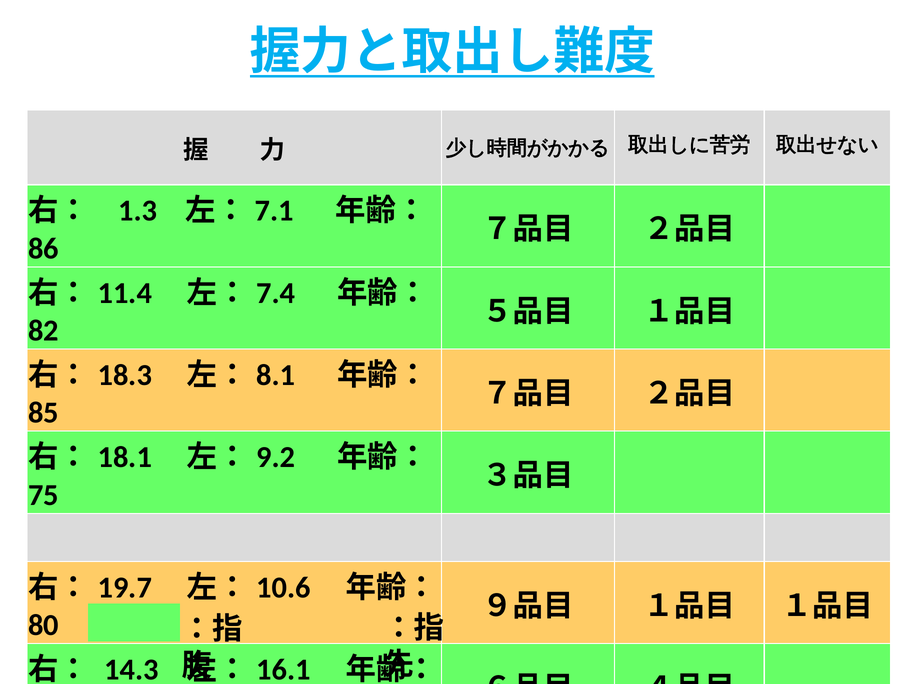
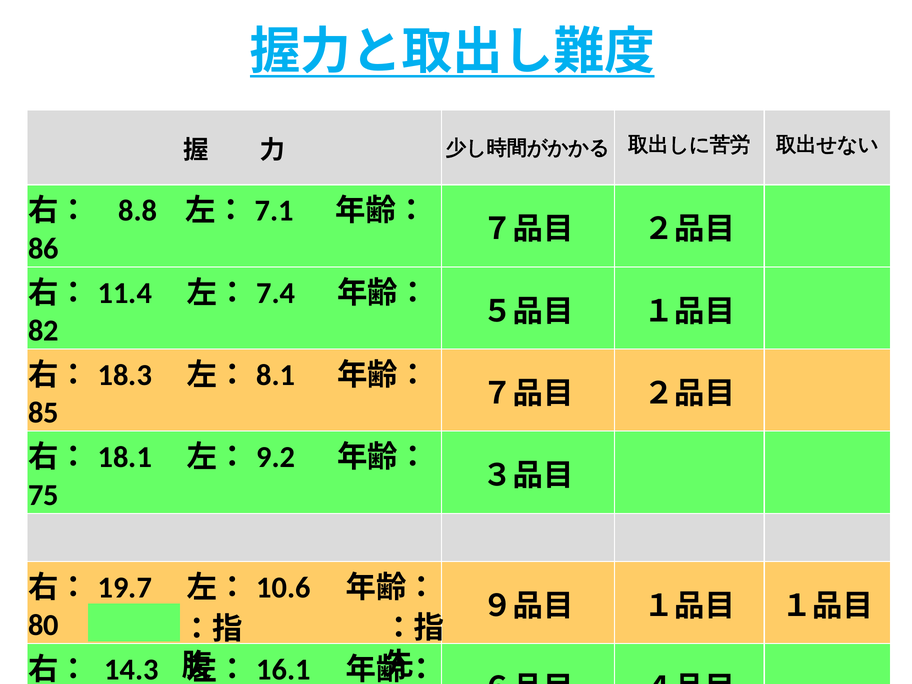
1.3: 1.3 -> 8.8
